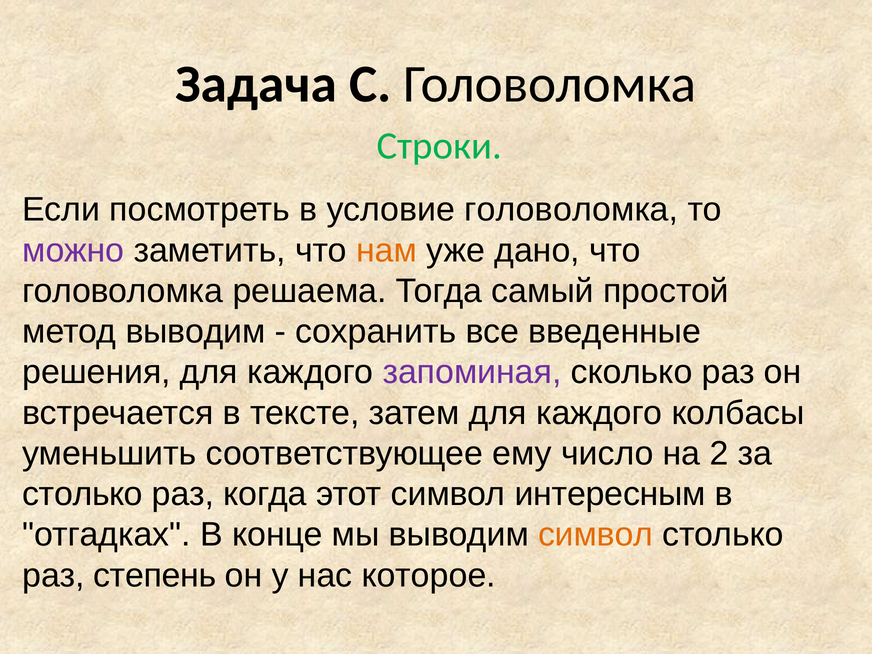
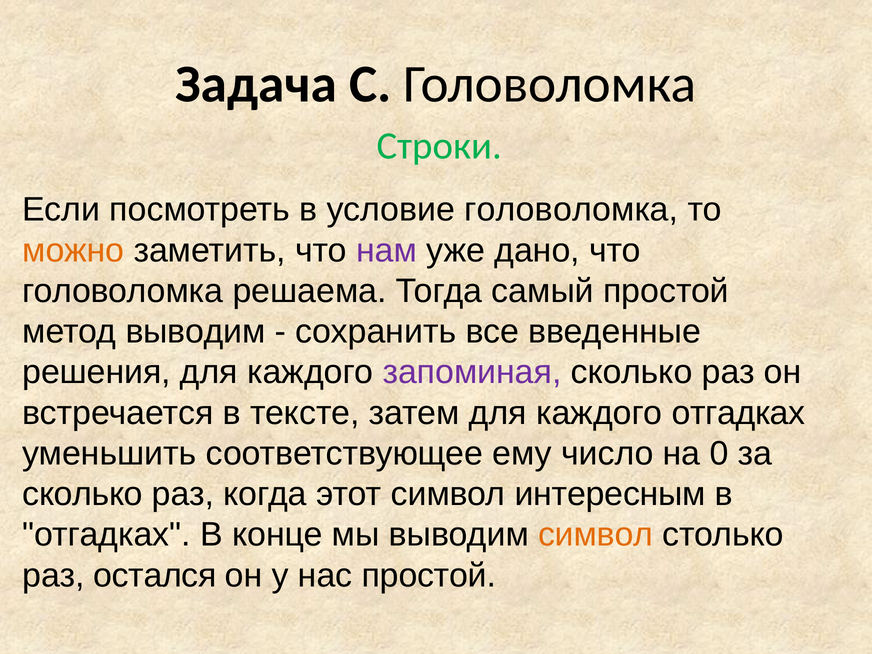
можно colour: purple -> orange
нам colour: orange -> purple
каждого колбасы: колбасы -> отгадках
2: 2 -> 0
столько at (82, 494): столько -> сколько
степень: степень -> остался
нас которое: которое -> простой
